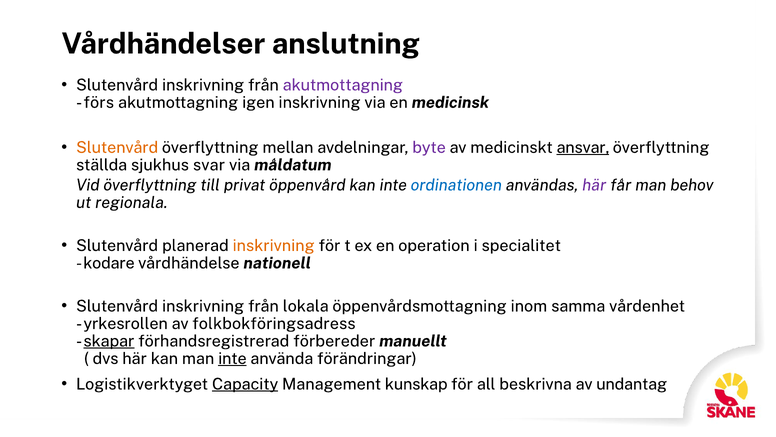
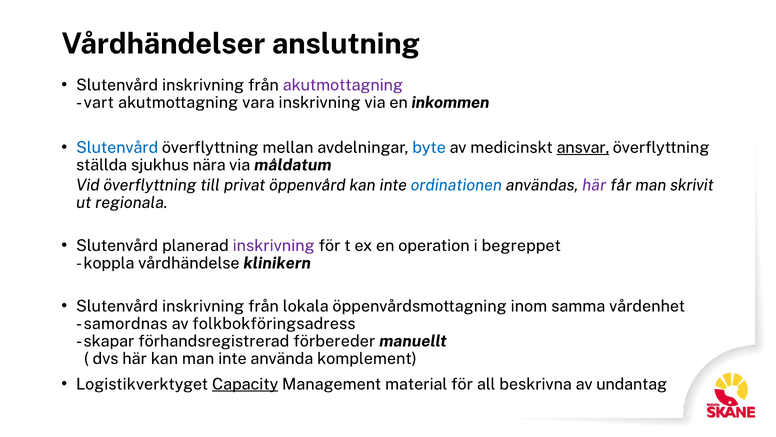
förs: förs -> vart
igen: igen -> vara
medicinsk: medicinsk -> inkommen
Slutenvård at (117, 147) colour: orange -> blue
byte colour: purple -> blue
svar: svar -> nära
behov: behov -> skrivit
inskrivning at (274, 245) colour: orange -> purple
specialitet: specialitet -> begreppet
kodare: kodare -> koppla
nationell: nationell -> klinikern
yrkesrollen: yrkesrollen -> samordnas
skapar underline: present -> none
inte at (232, 358) underline: present -> none
förändringar: förändringar -> komplement
kunskap: kunskap -> material
